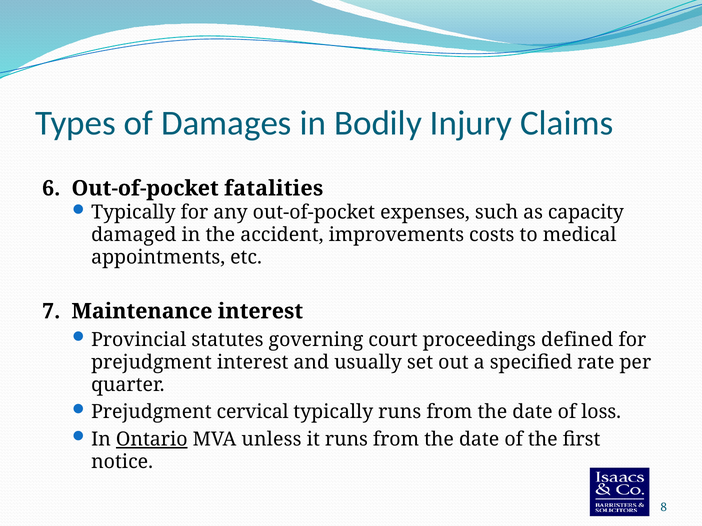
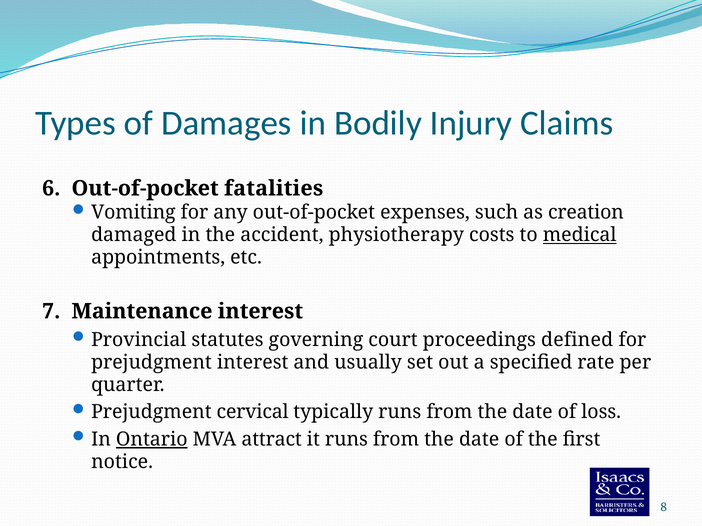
Typically at (133, 213): Typically -> Vomiting
capacity: capacity -> creation
improvements: improvements -> physiotherapy
medical underline: none -> present
unless: unless -> attract
